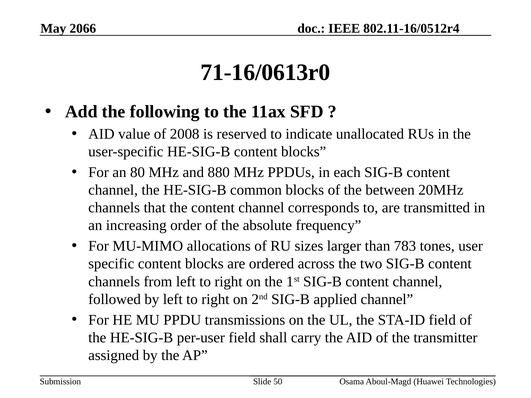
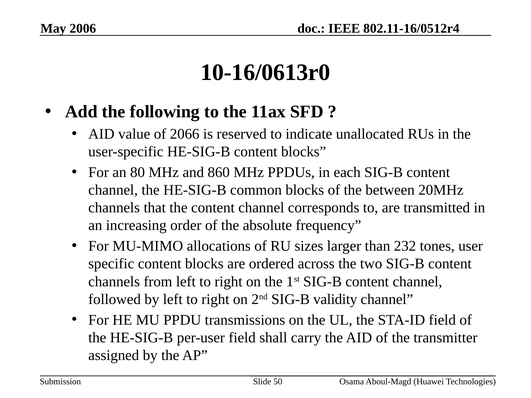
2066: 2066 -> 2006
71-16/0613r0: 71-16/0613r0 -> 10-16/0613r0
2008: 2008 -> 2066
880: 880 -> 860
783: 783 -> 232
applied: applied -> validity
